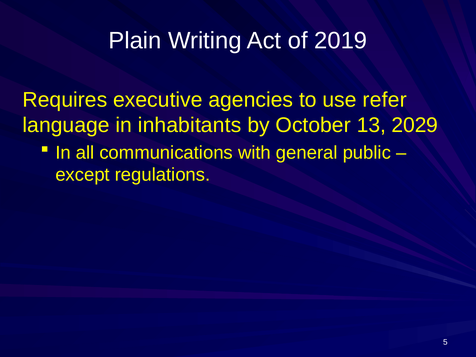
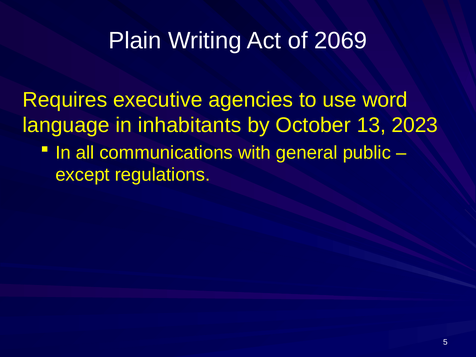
2019: 2019 -> 2069
refer: refer -> word
2029: 2029 -> 2023
